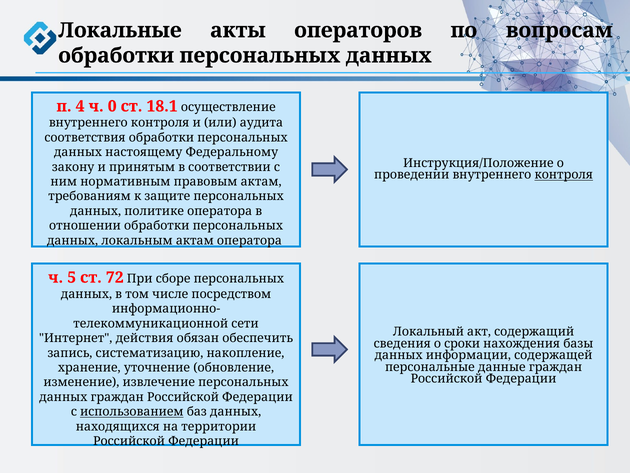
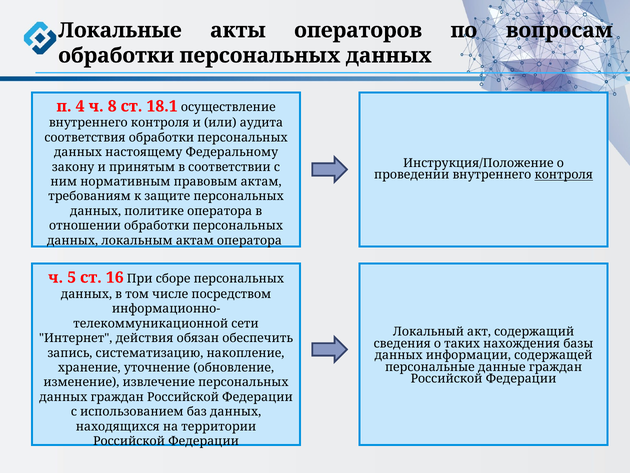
0: 0 -> 8
72: 72 -> 16
сроки: сроки -> таких
использованием underline: present -> none
